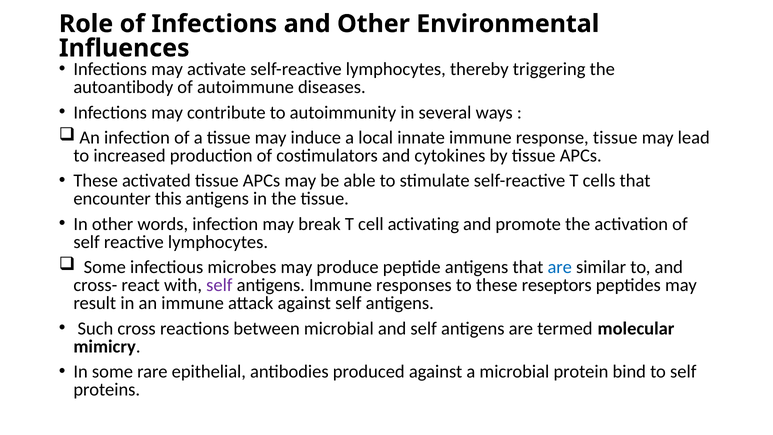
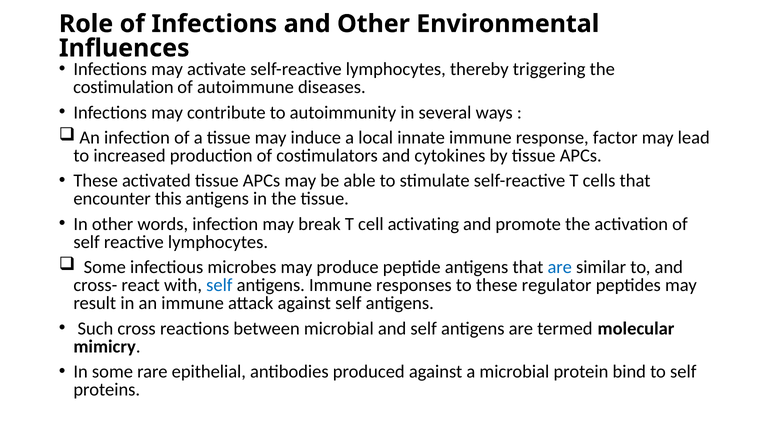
autoantibody: autoantibody -> costimulation
response tissue: tissue -> factor
self at (219, 285) colour: purple -> blue
reseptors: reseptors -> regulator
